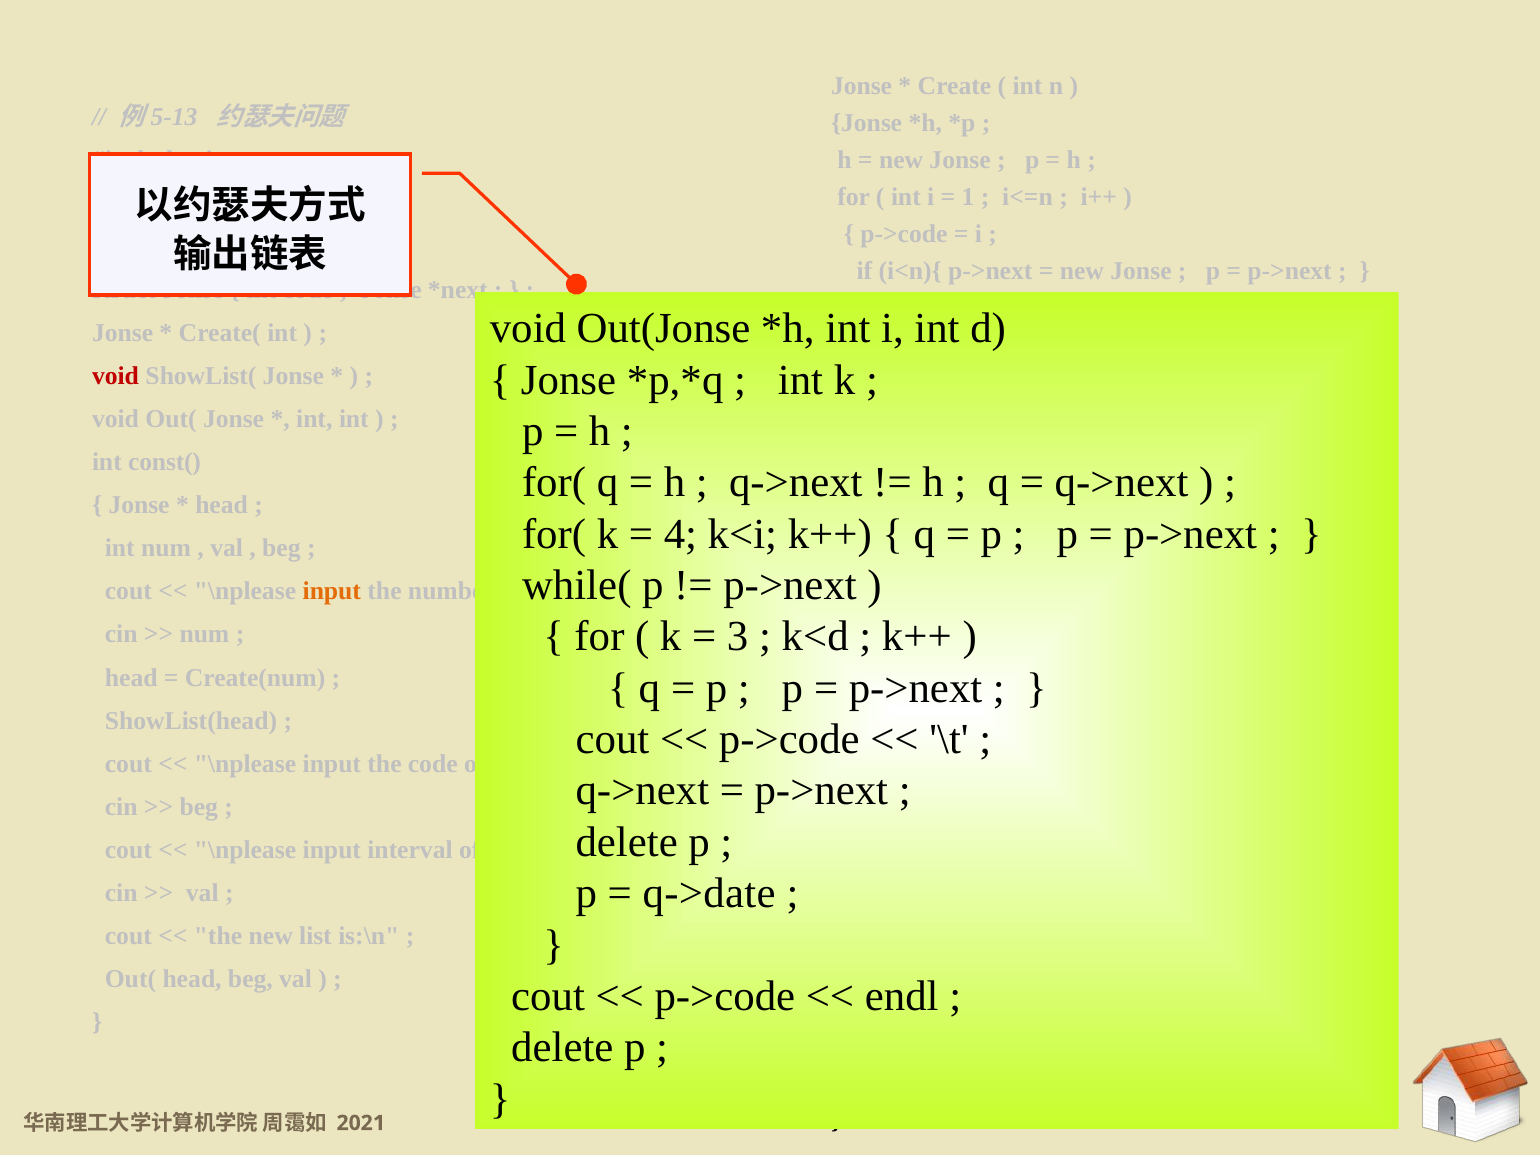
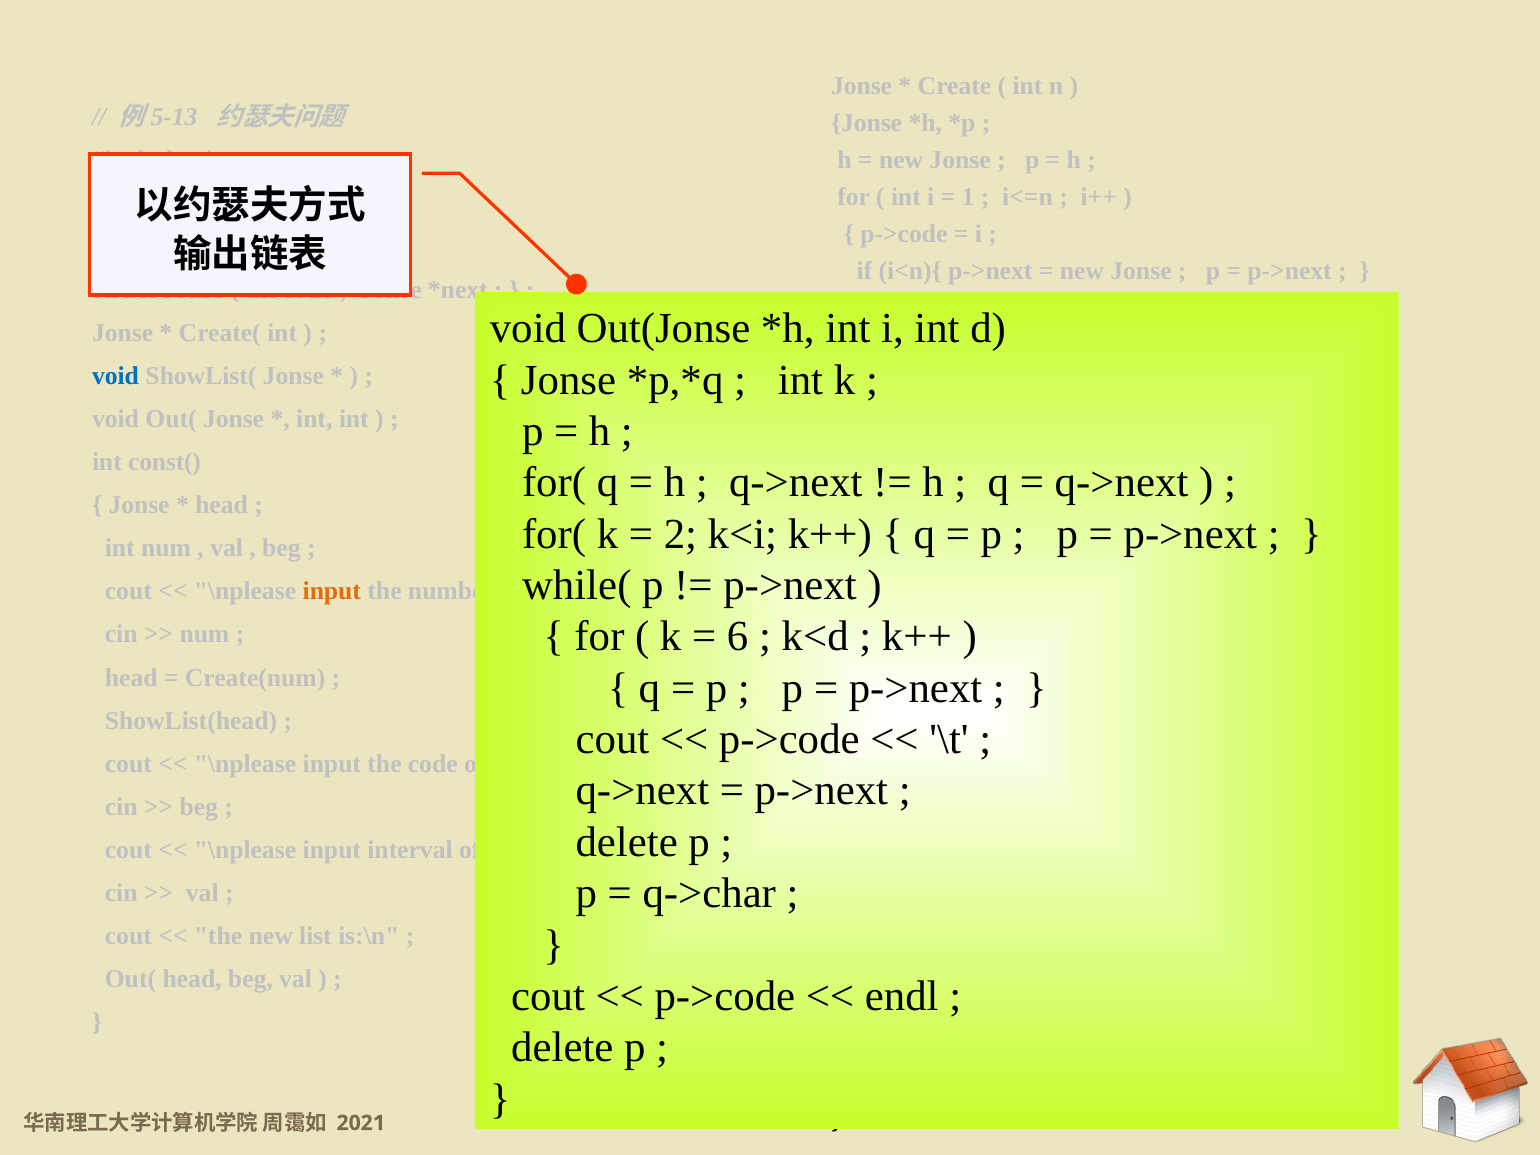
void at (116, 376) colour: red -> blue
4: 4 -> 2
3: 3 -> 6
q->date: q->date -> q->char
